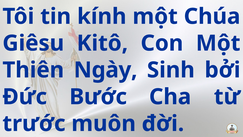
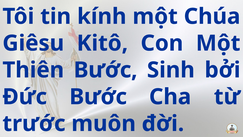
Thiên Ngày: Ngày -> Bước
